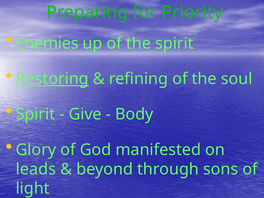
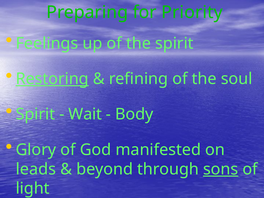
Enemies: Enemies -> Feelings
Give: Give -> Wait
sons underline: none -> present
